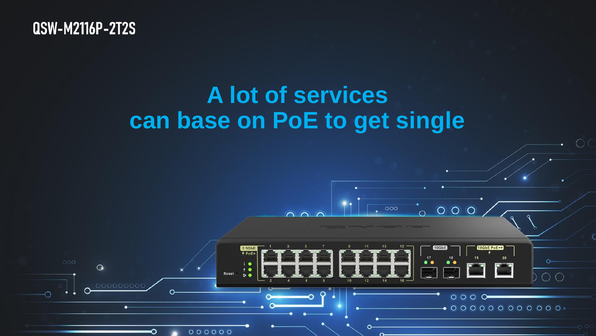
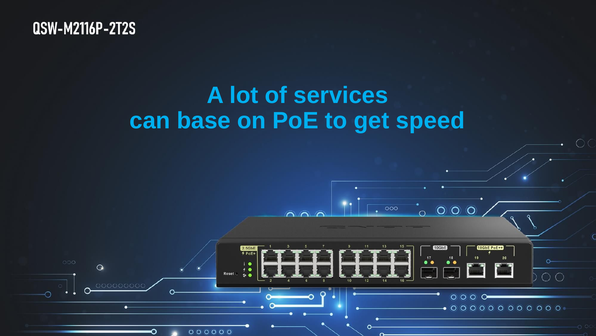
single: single -> speed
